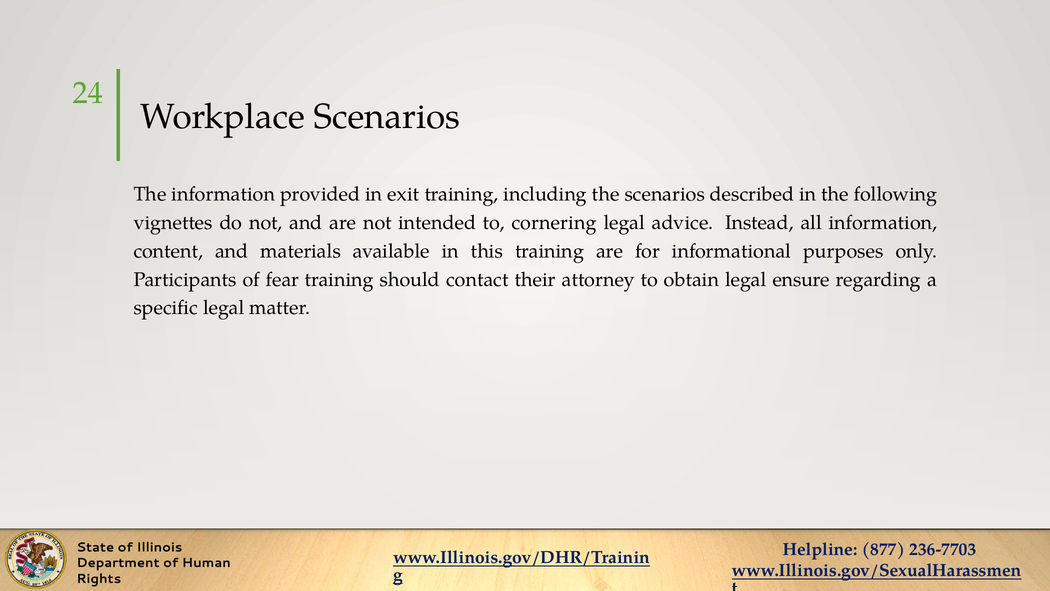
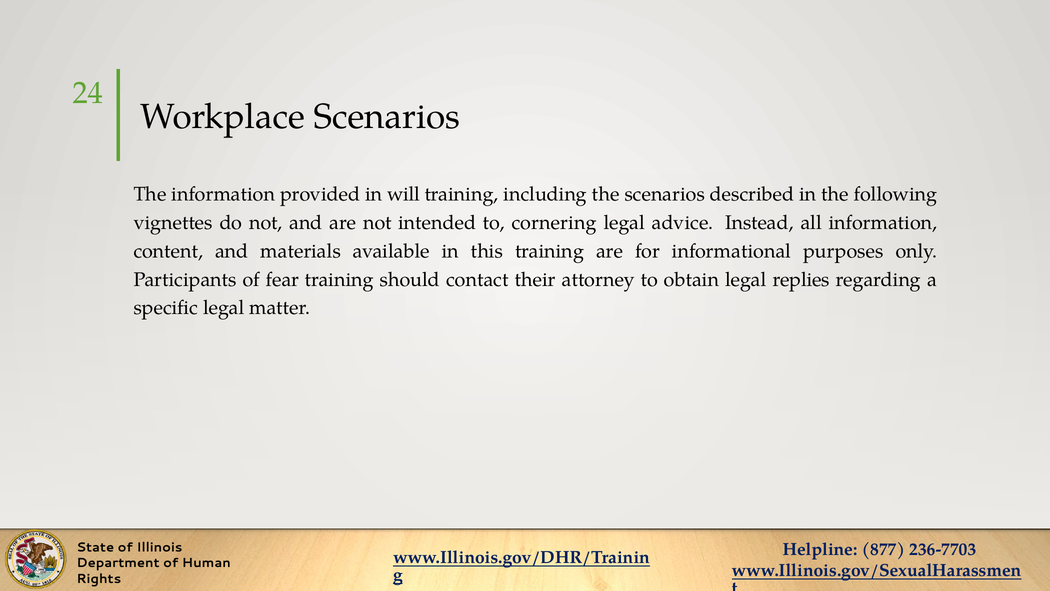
exit: exit -> will
ensure: ensure -> replies
